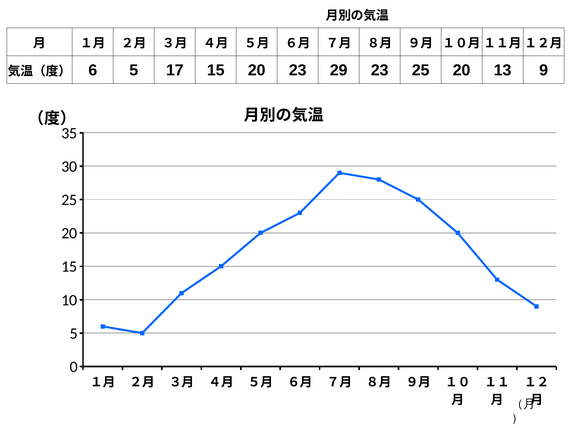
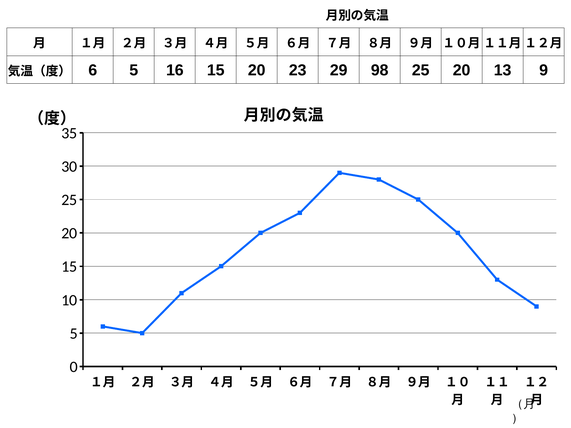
17: 17 -> 16
29 23: 23 -> 98
